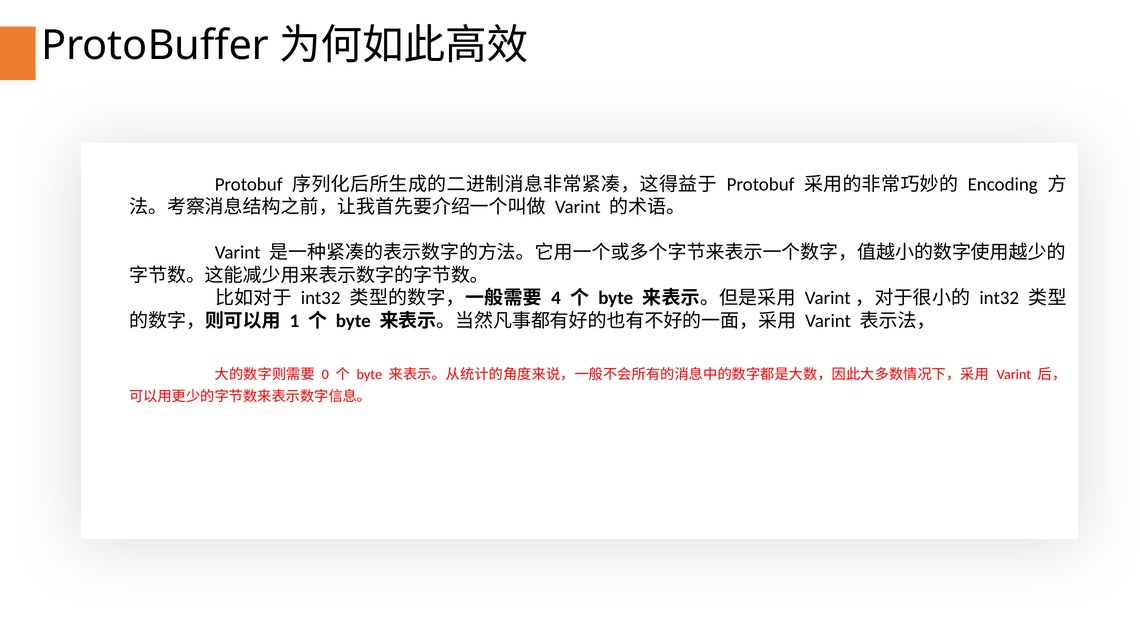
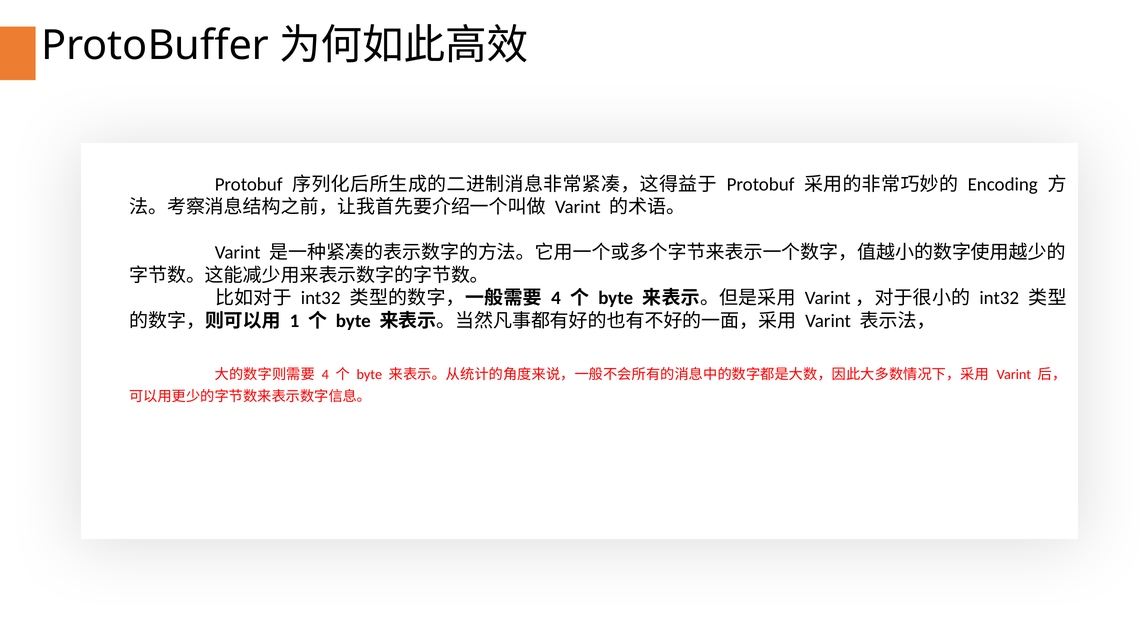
0 at (325, 375): 0 -> 4
